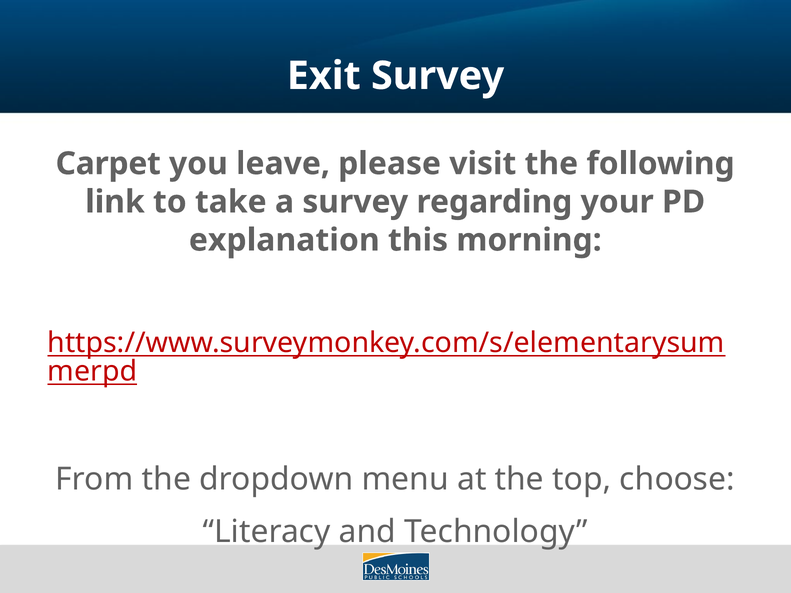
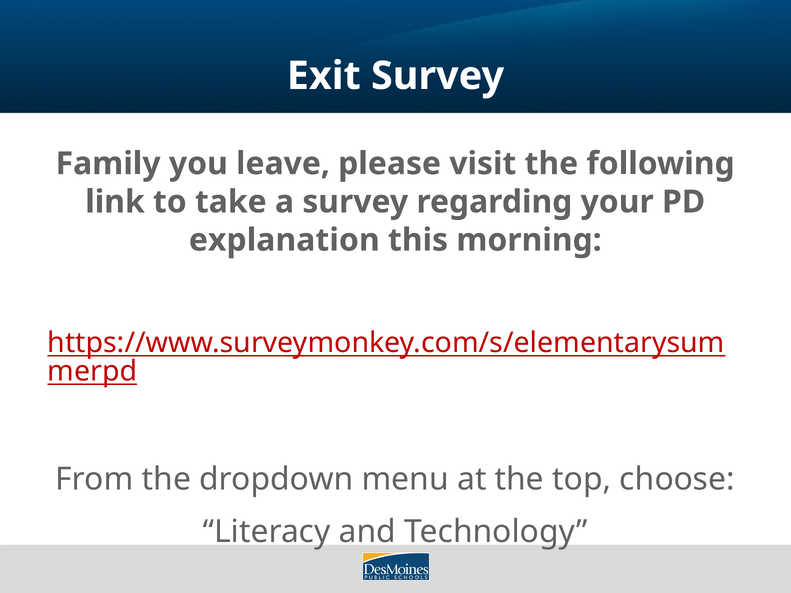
Carpet: Carpet -> Family
